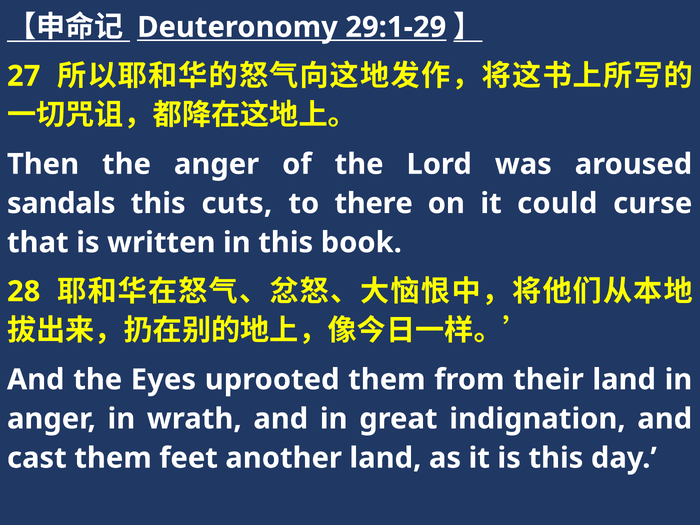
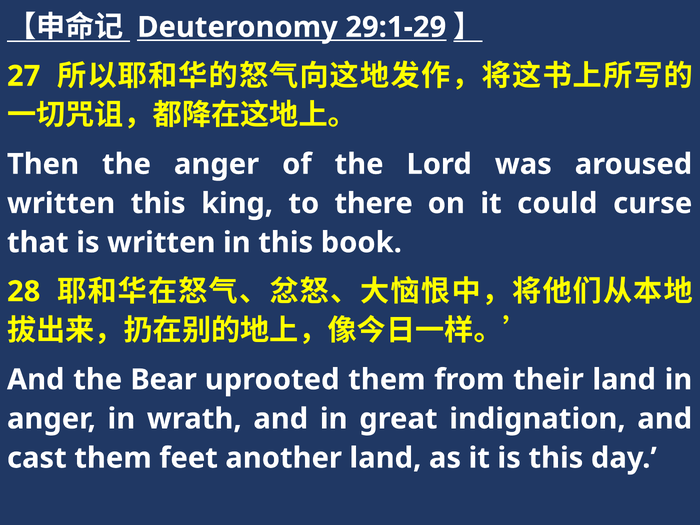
sandals at (61, 203): sandals -> written
cuts: cuts -> king
Eyes: Eyes -> Bear
